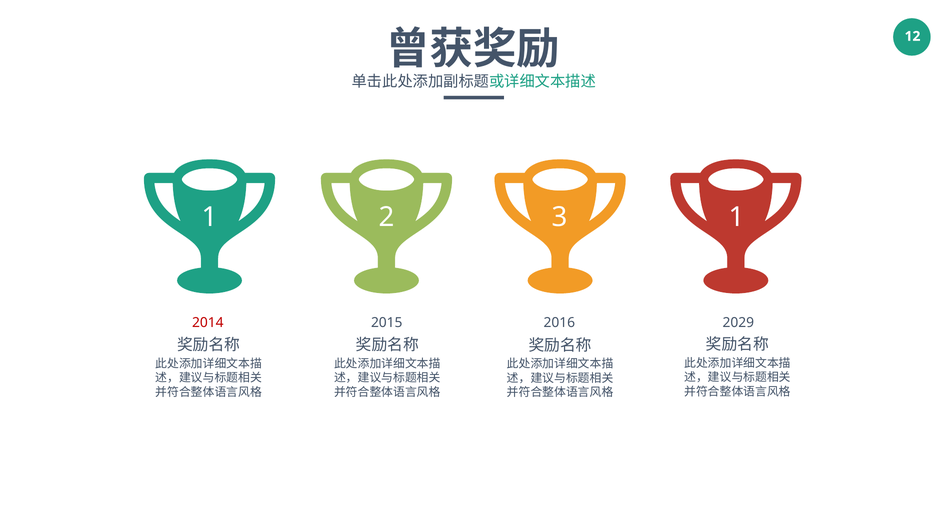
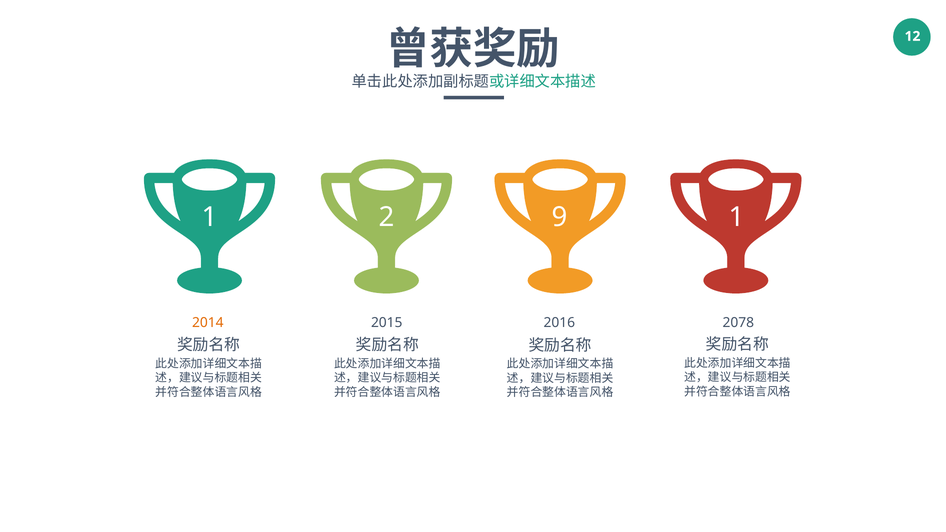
3: 3 -> 9
2014 colour: red -> orange
2029: 2029 -> 2078
